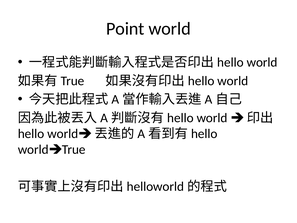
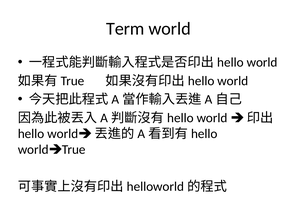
Point: Point -> Term
